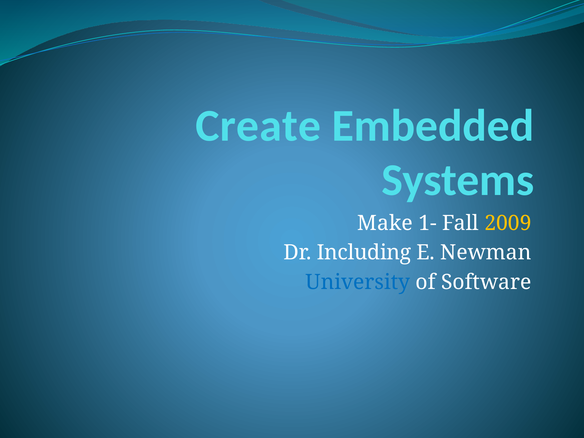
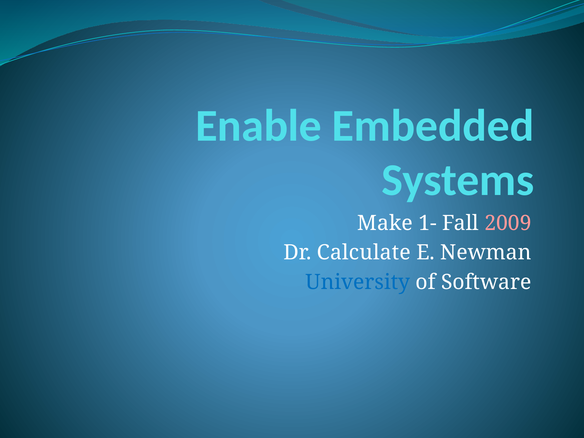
Create: Create -> Enable
2009 colour: yellow -> pink
Including: Including -> Calculate
